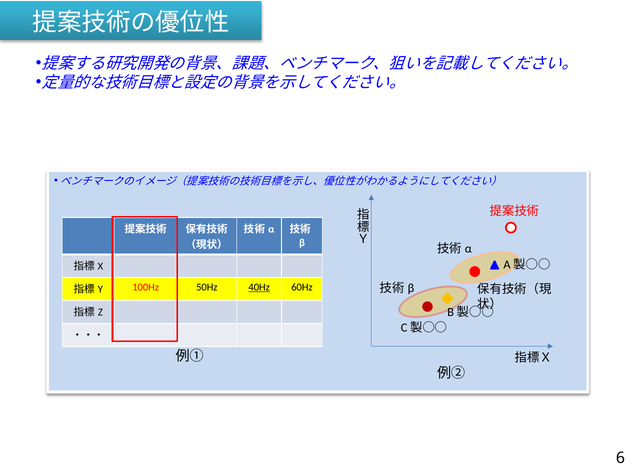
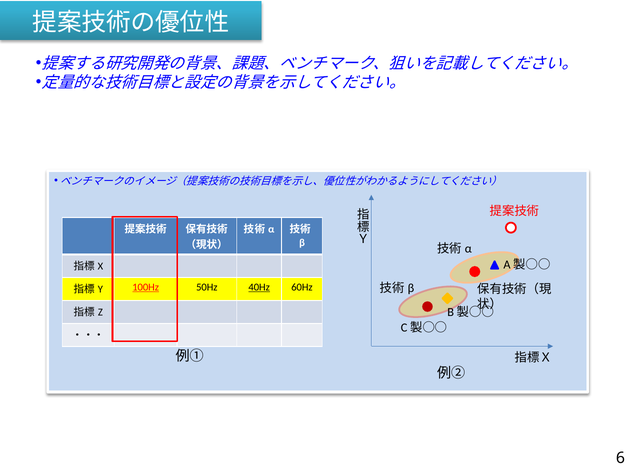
100Hz underline: none -> present
